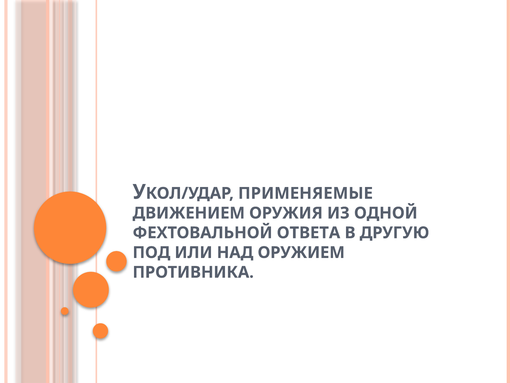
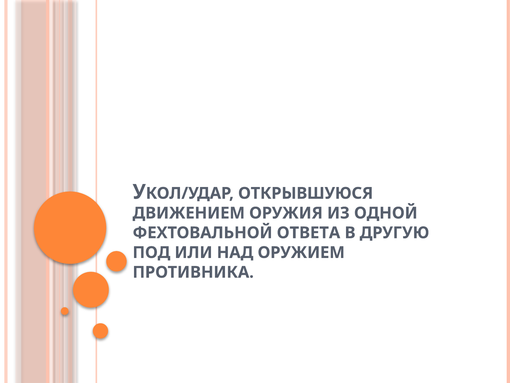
ПРИМЕНЯЕМЫЕ: ПРИМЕНЯЕМЫЕ -> ОТКРЫВШУЮСЯ
